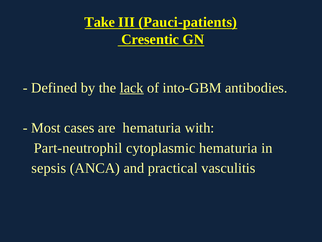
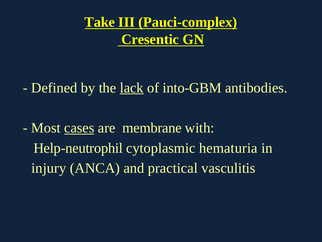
Pauci-patients: Pauci-patients -> Pauci-complex
cases underline: none -> present
are hematuria: hematuria -> membrane
Part-neutrophil: Part-neutrophil -> Help-neutrophil
sepsis: sepsis -> injury
